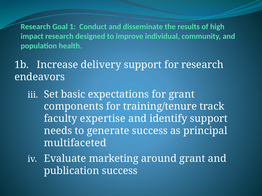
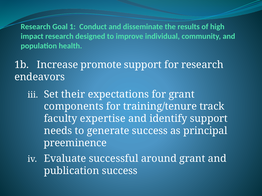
delivery: delivery -> promote
basic: basic -> their
multifaceted: multifaceted -> preeminence
marketing: marketing -> successful
